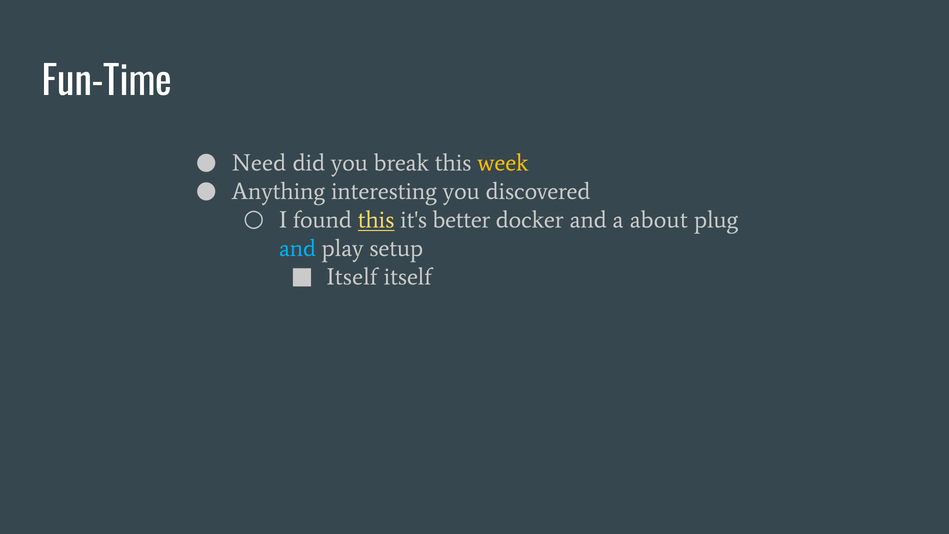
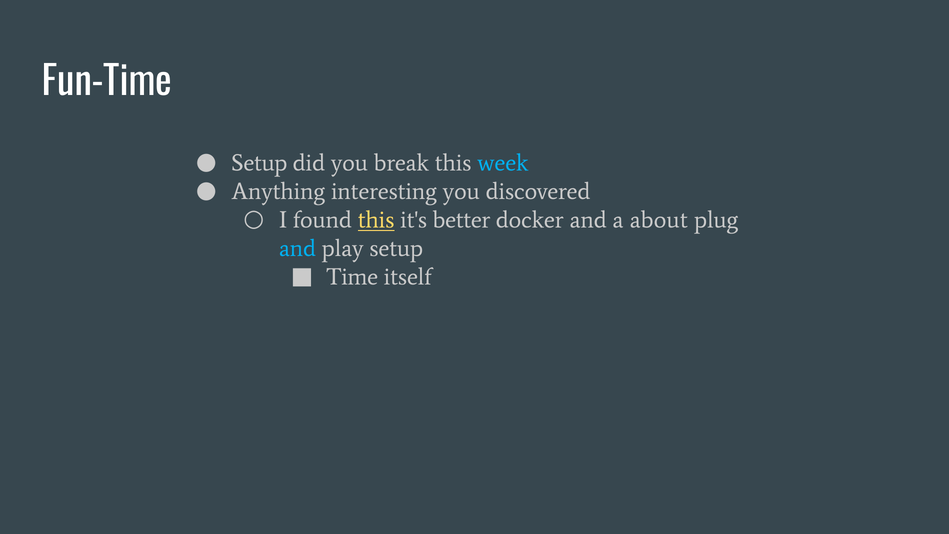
Need at (259, 163): Need -> Setup
week colour: yellow -> light blue
Itself at (352, 277): Itself -> Time
